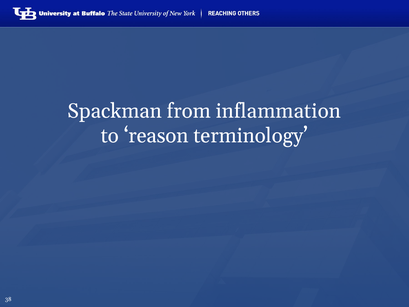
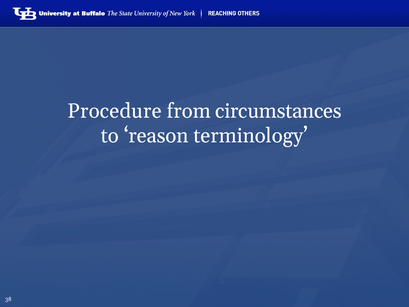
Spackman: Spackman -> Procedure
inflammation: inflammation -> circumstances
